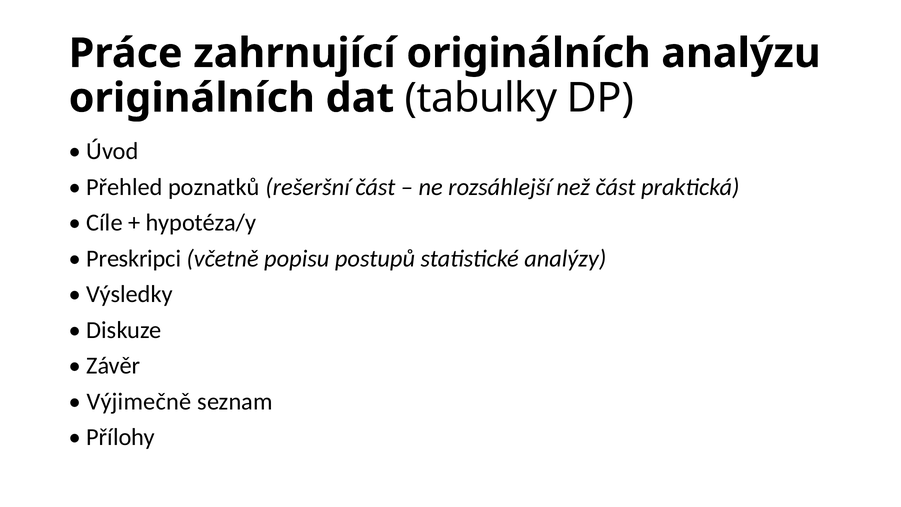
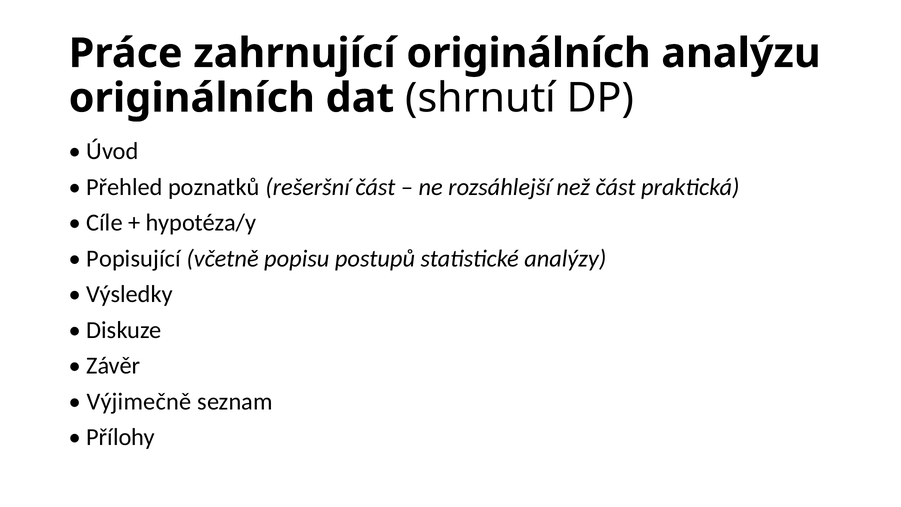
tabulky: tabulky -> shrnutí
Preskripci: Preskripci -> Popisující
